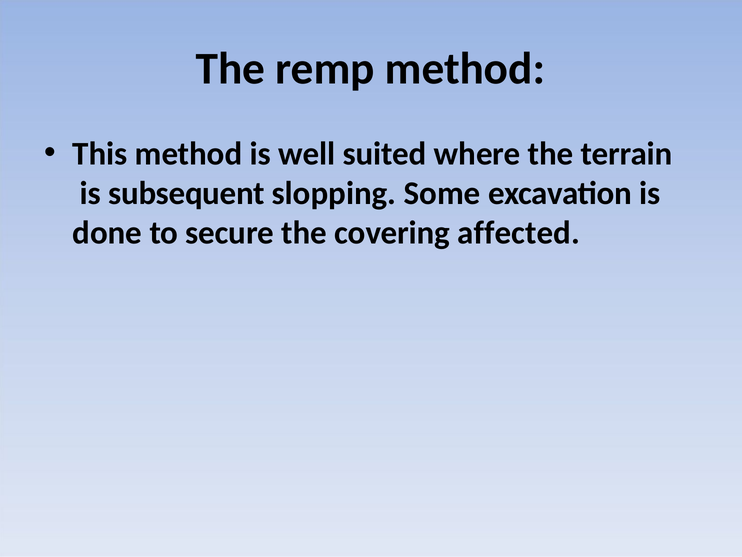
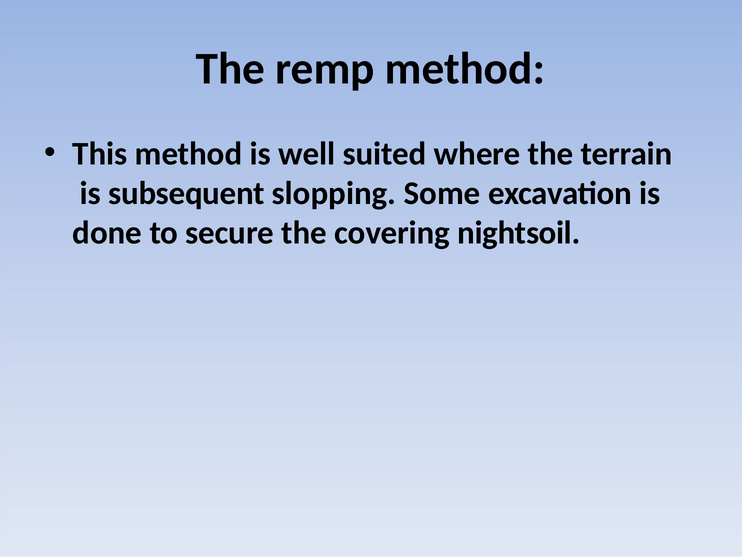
affected: affected -> nightsoil
